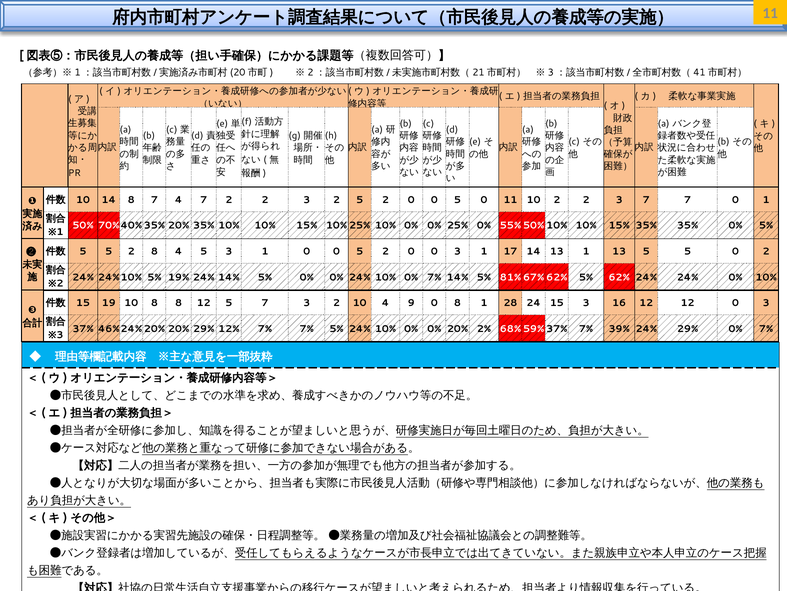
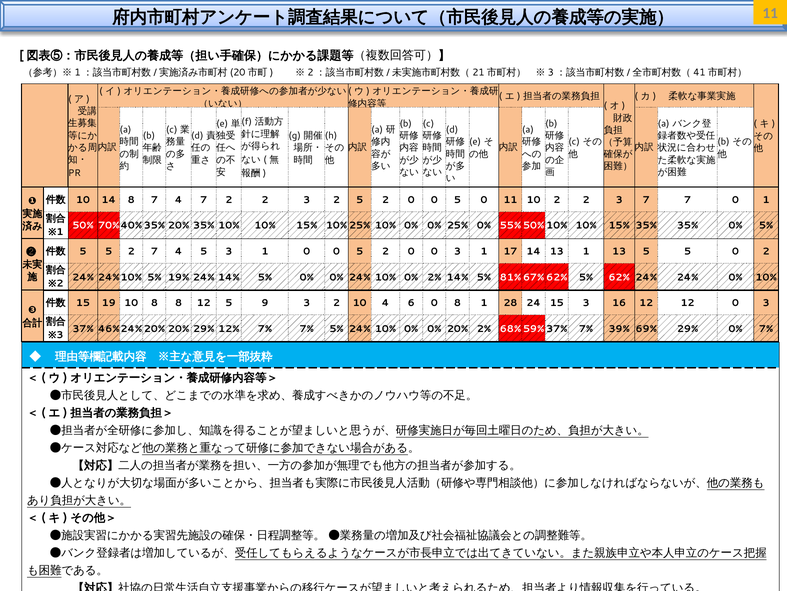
2 8: 8 -> 7
10% 0% 7%: 7% -> 2%
5 7: 7 -> 9
9: 9 -> 6
39% 24%: 24% -> 69%
